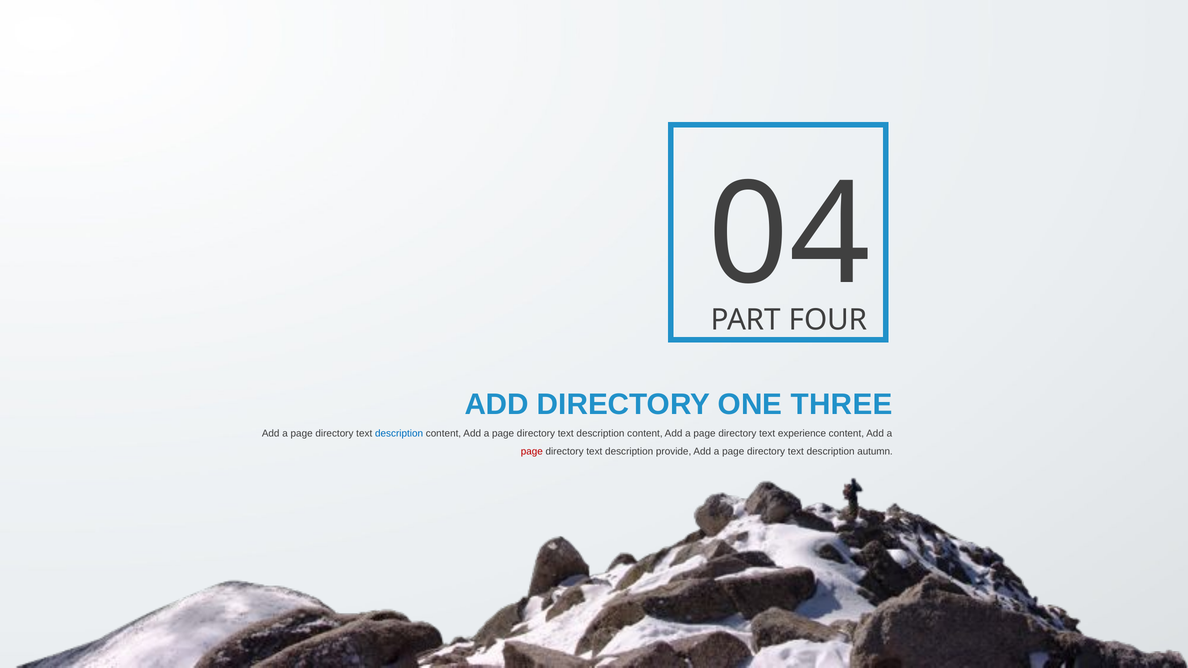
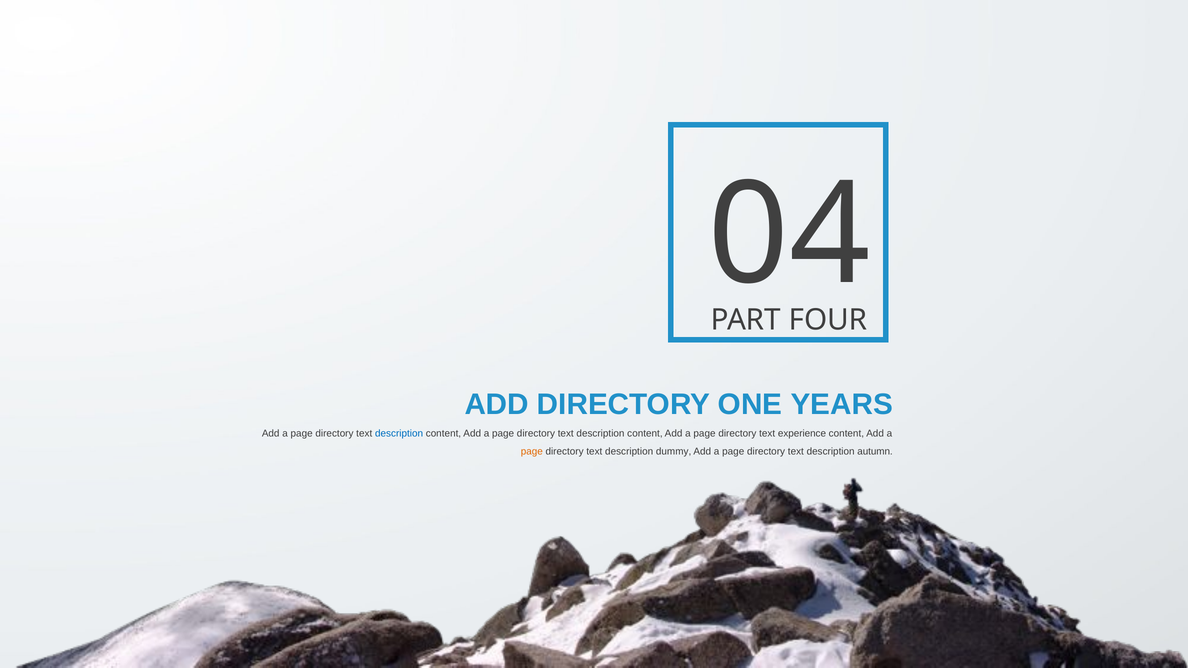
THREE: THREE -> YEARS
page at (532, 452) colour: red -> orange
provide: provide -> dummy
